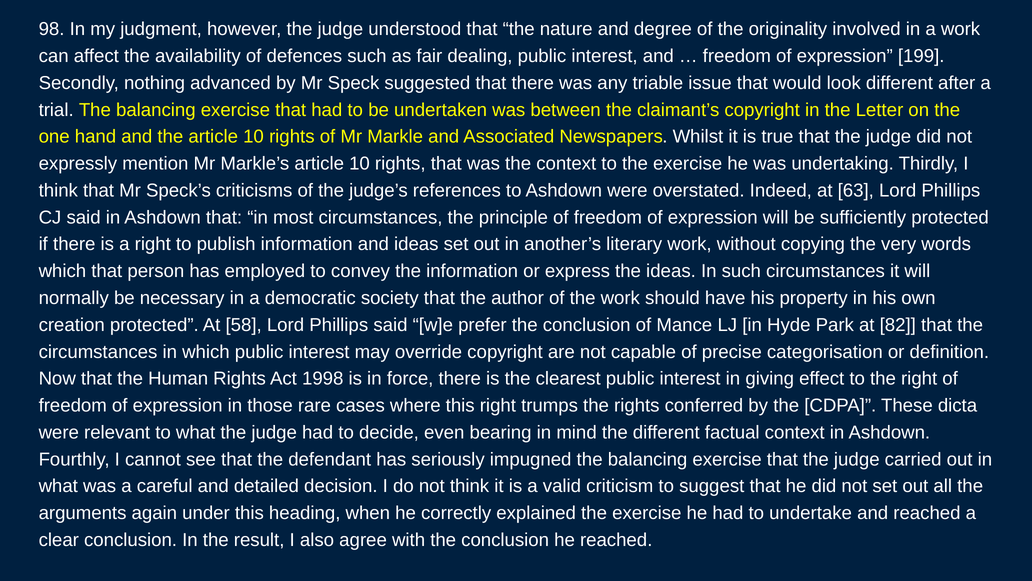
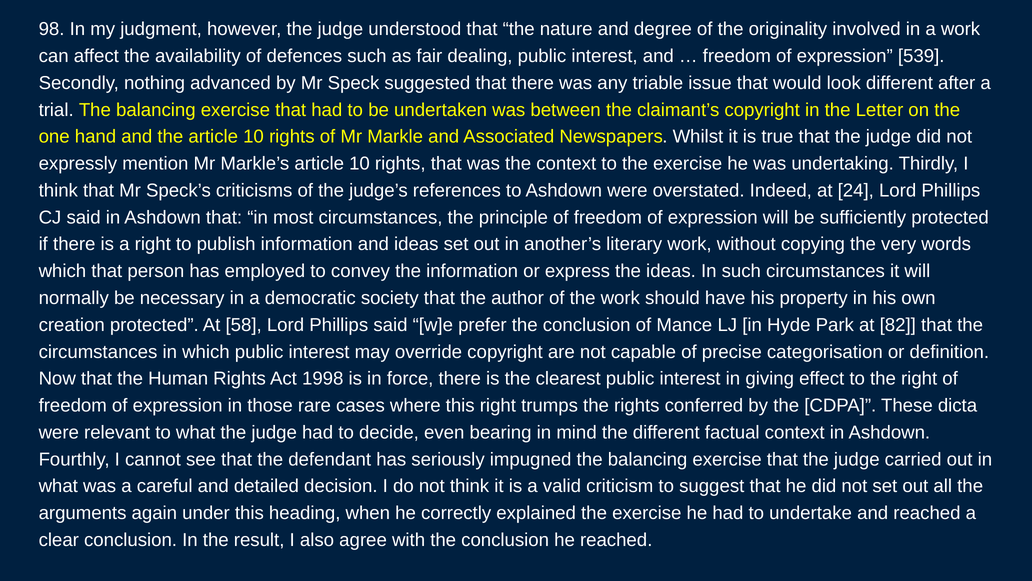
199: 199 -> 539
63: 63 -> 24
